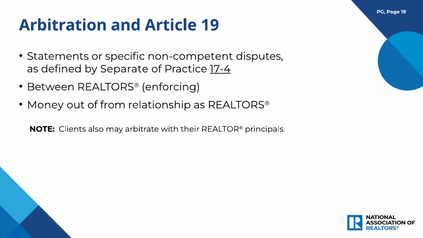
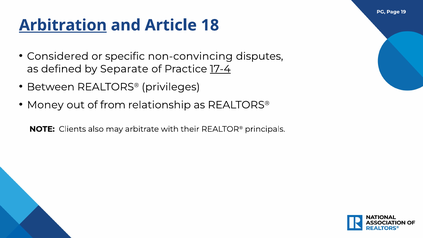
Arbitration underline: none -> present
Article 19: 19 -> 18
Statements: Statements -> Considered
non-competent: non-competent -> non-convincing
enforcing: enforcing -> privileges
